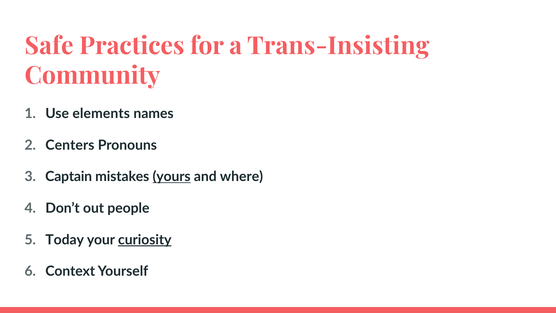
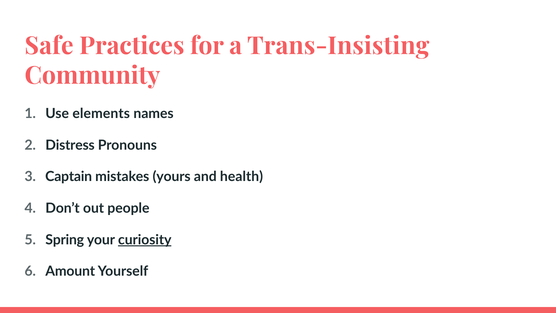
Centers: Centers -> Distress
yours underline: present -> none
where: where -> health
Today: Today -> Spring
Context: Context -> Amount
